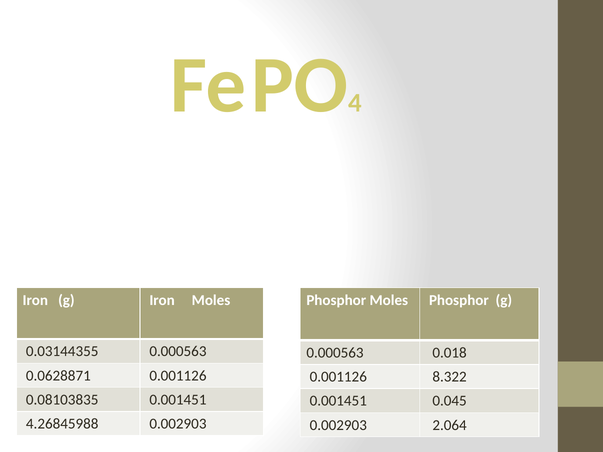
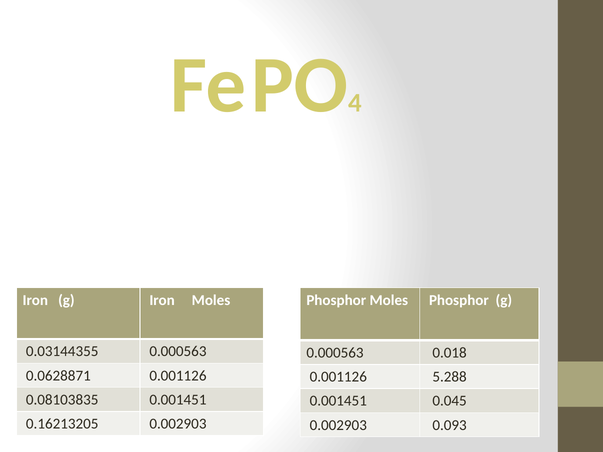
8.322: 8.322 -> 5.288
4.26845988: 4.26845988 -> 0.16213205
2.064: 2.064 -> 0.093
